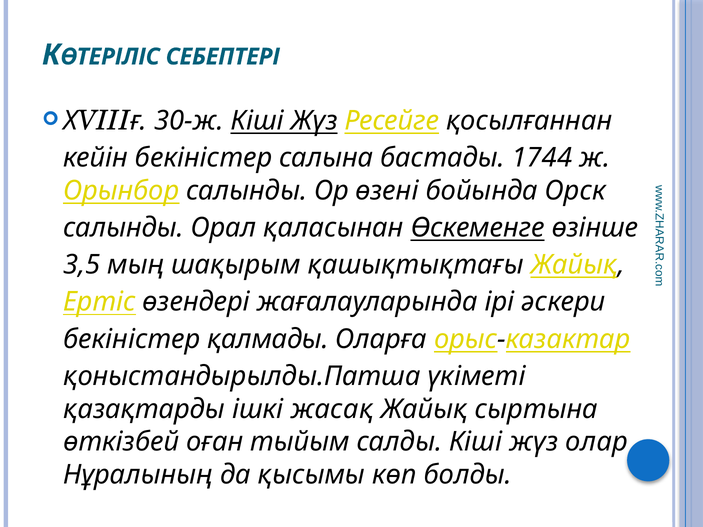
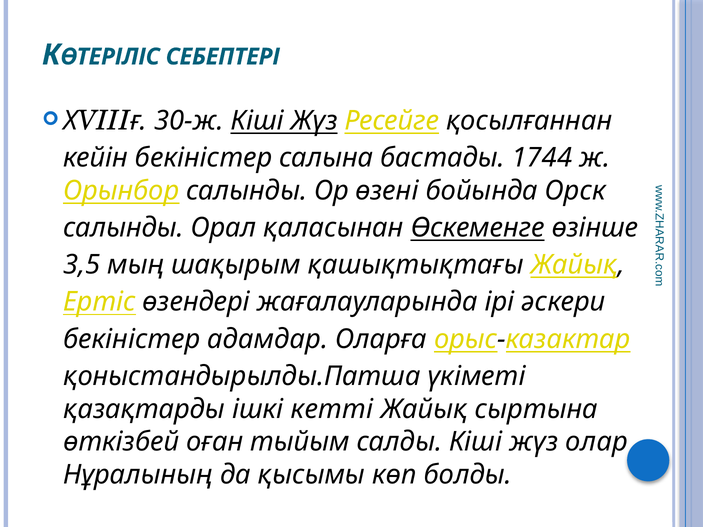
қалмады: қалмады -> адамдар
жасақ: жасақ -> кетті
